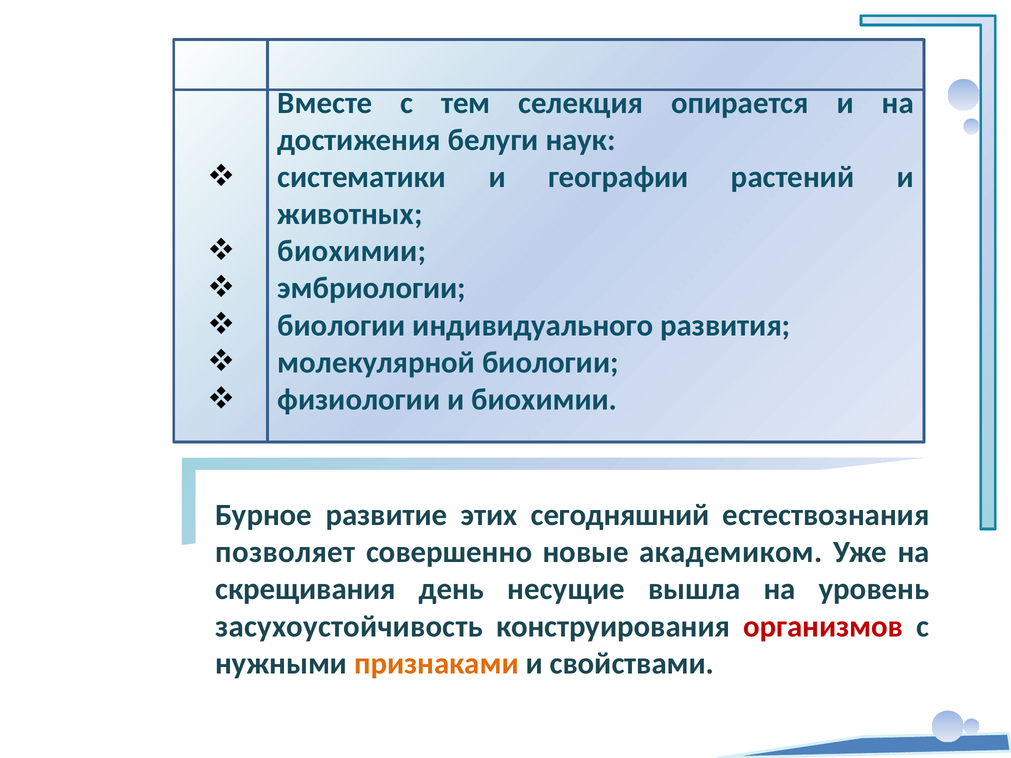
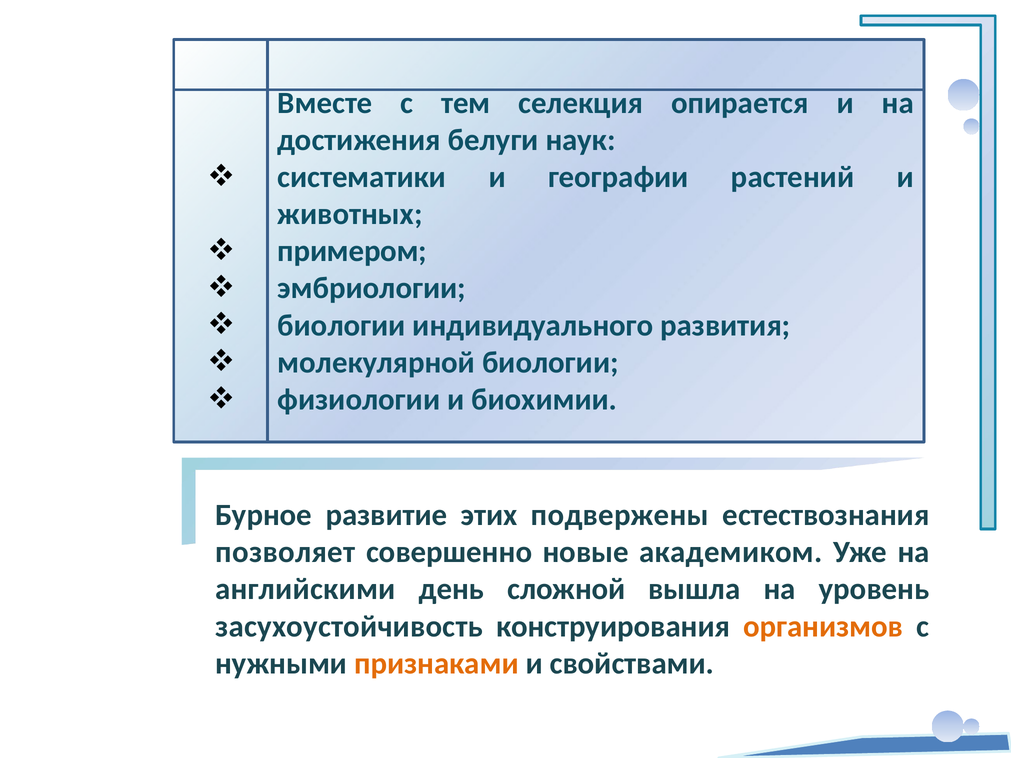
биохимии at (352, 251): биохимии -> примером
сегодняшний: сегодняшний -> подвержены
скрещивания: скрещивания -> английскими
несущие: несущие -> сложной
организмов colour: red -> orange
